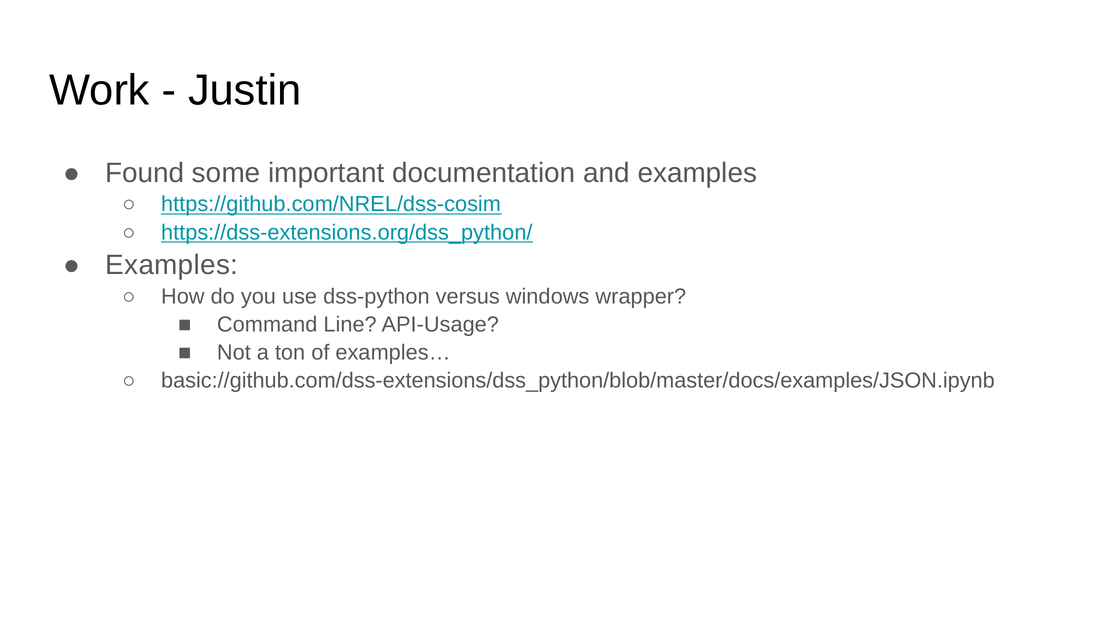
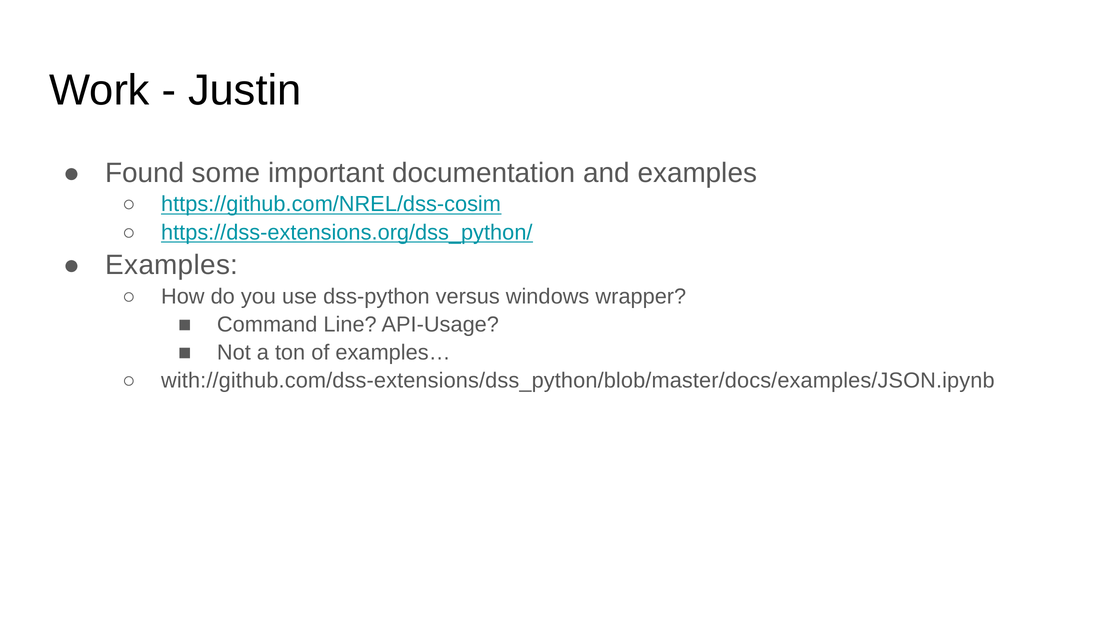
basic://github.com/dss-extensions/dss_python/blob/master/docs/examples/JSON.ipynb: basic://github.com/dss-extensions/dss_python/blob/master/docs/examples/JSON.ipynb -> with://github.com/dss-extensions/dss_python/blob/master/docs/examples/JSON.ipynb
